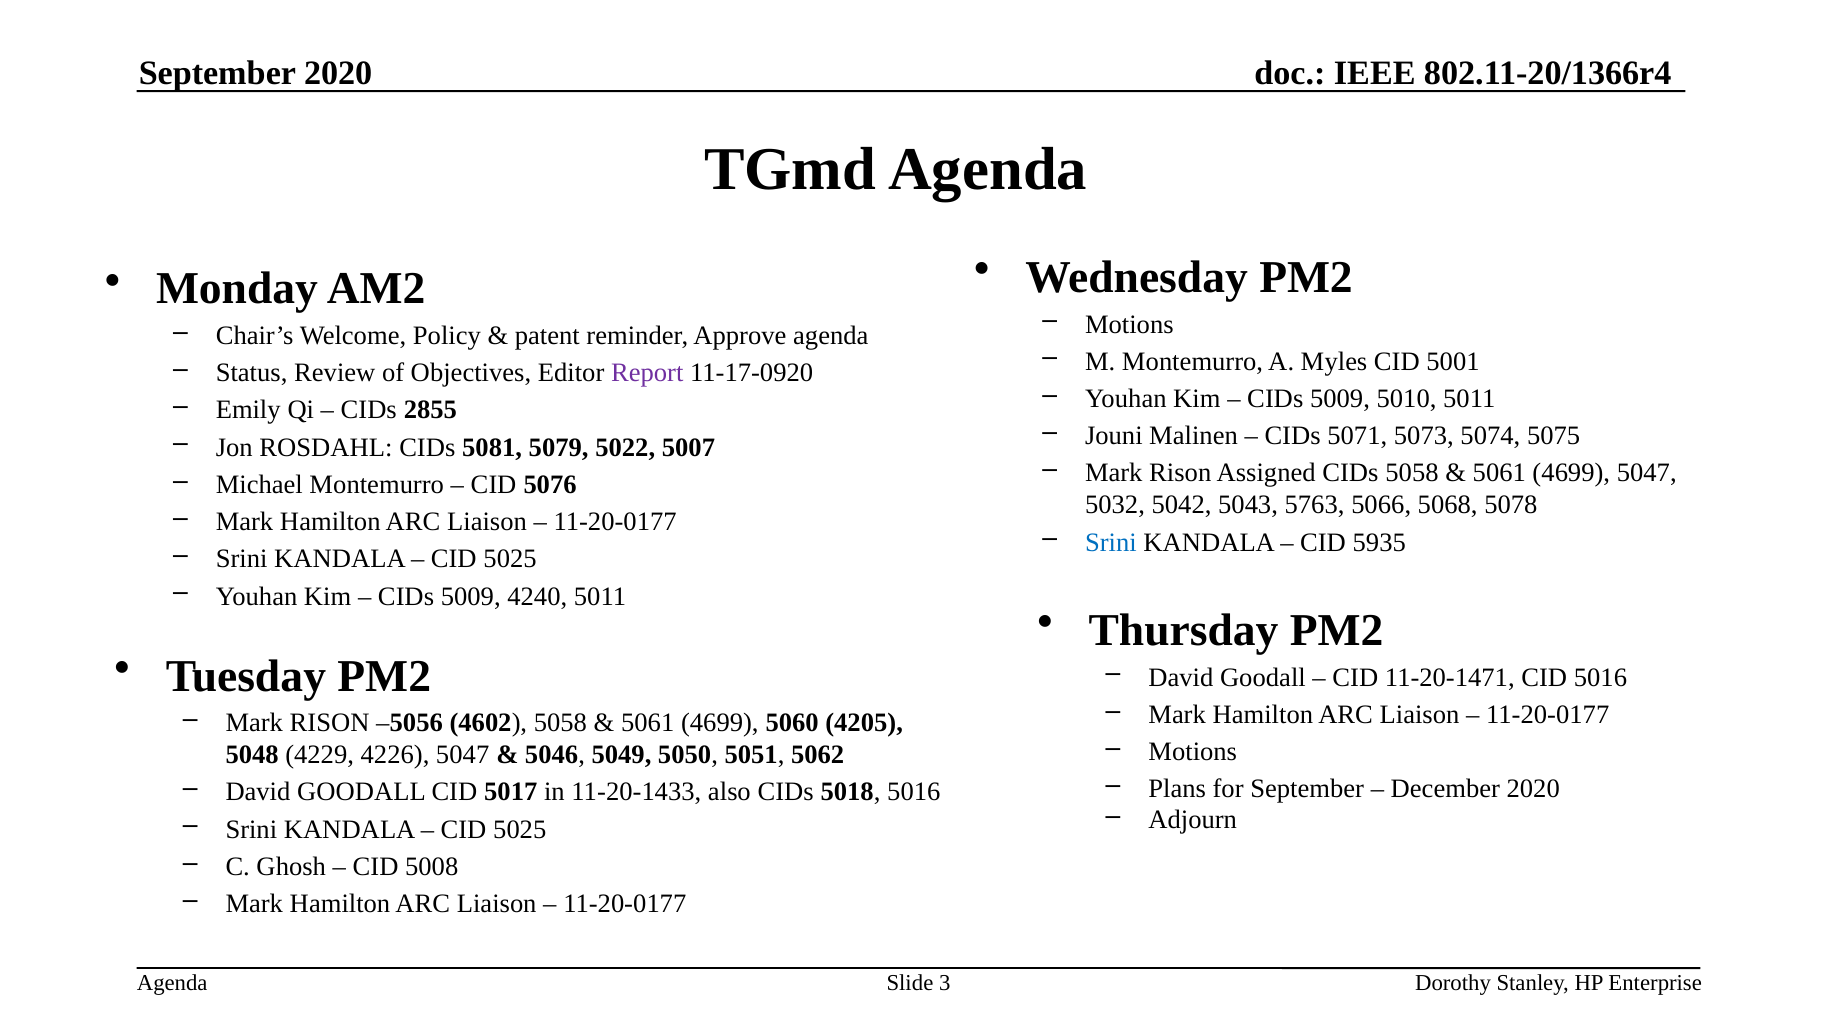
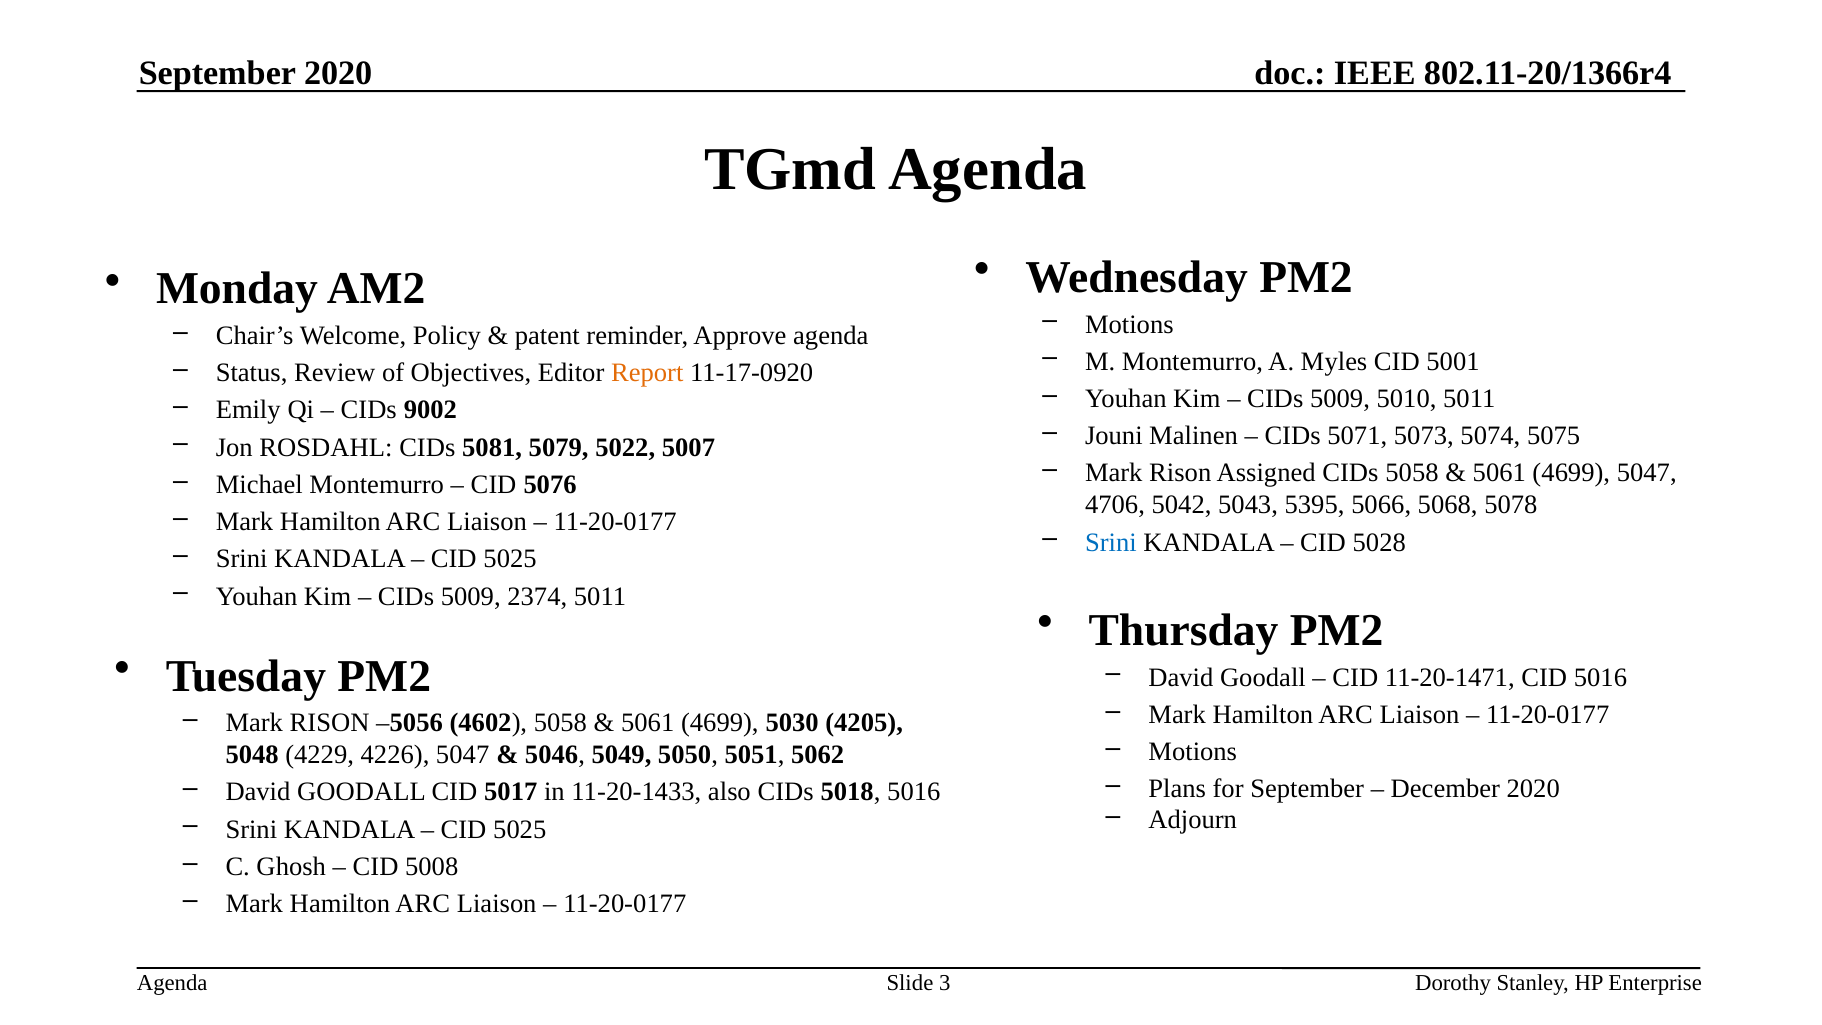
Report colour: purple -> orange
2855: 2855 -> 9002
5032: 5032 -> 4706
5763: 5763 -> 5395
5935: 5935 -> 5028
4240: 4240 -> 2374
5060: 5060 -> 5030
